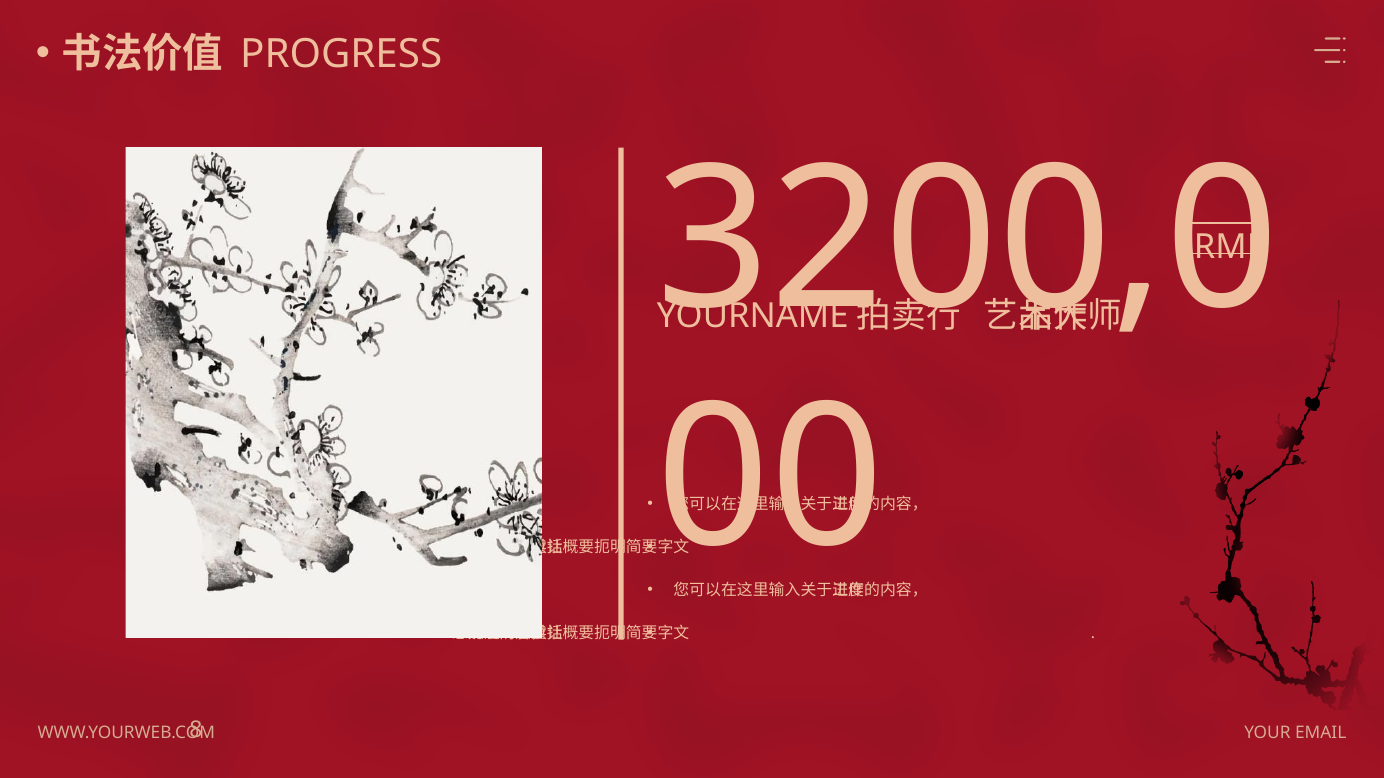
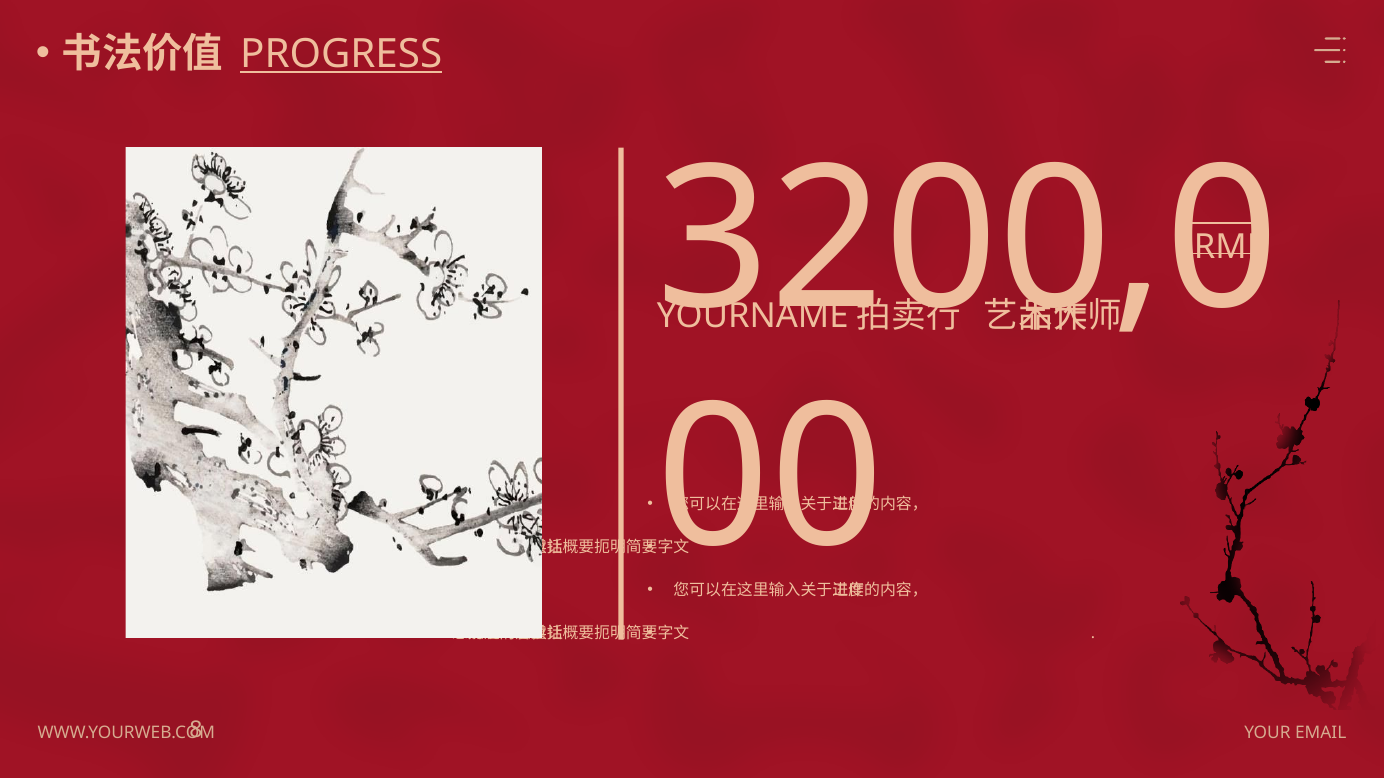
PROGRESS underline: none -> present
